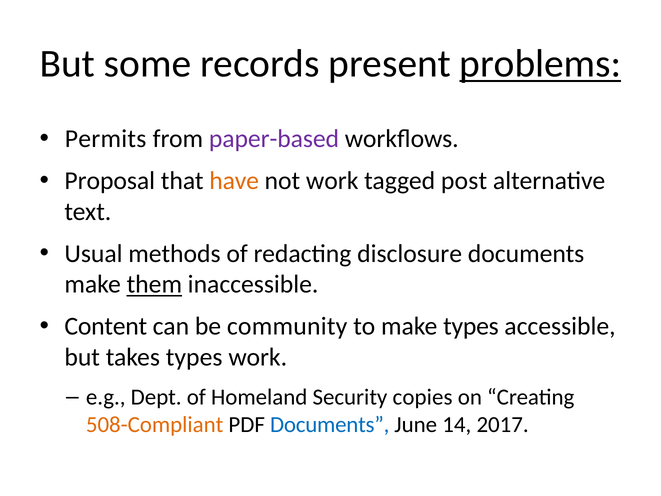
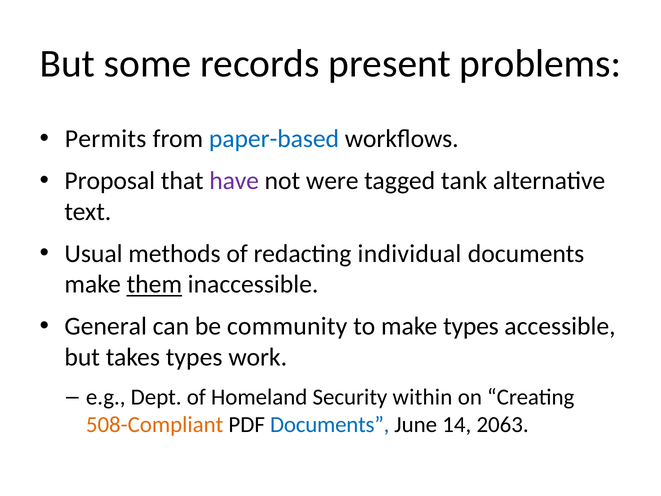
problems underline: present -> none
paper-based colour: purple -> blue
have colour: orange -> purple
not work: work -> were
post: post -> tank
disclosure: disclosure -> individual
Content: Content -> General
copies: copies -> within
2017: 2017 -> 2063
